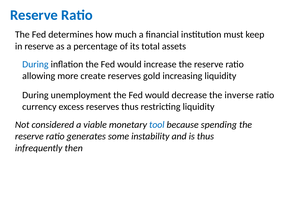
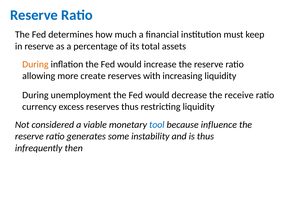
During at (35, 64) colour: blue -> orange
gold: gold -> with
inverse: inverse -> receive
spending: spending -> influence
